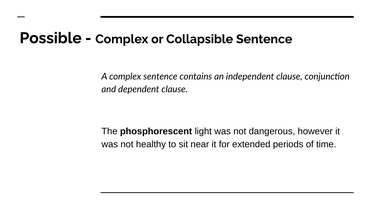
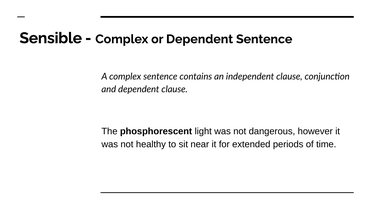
Possible: Possible -> Sensible
or Collapsible: Collapsible -> Dependent
